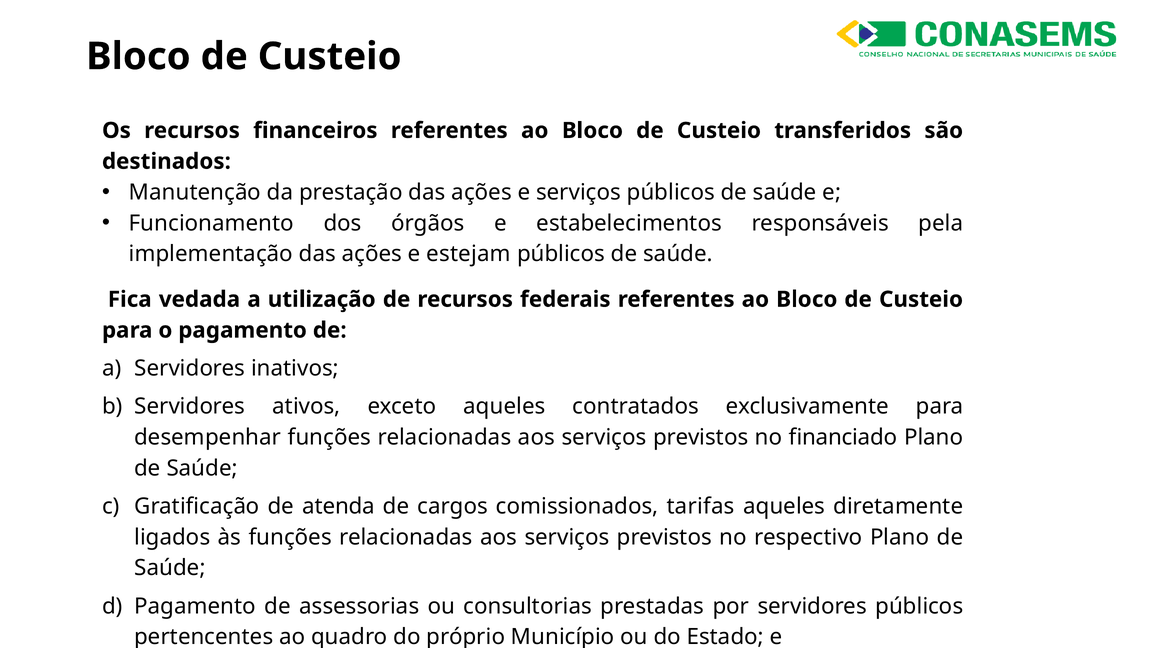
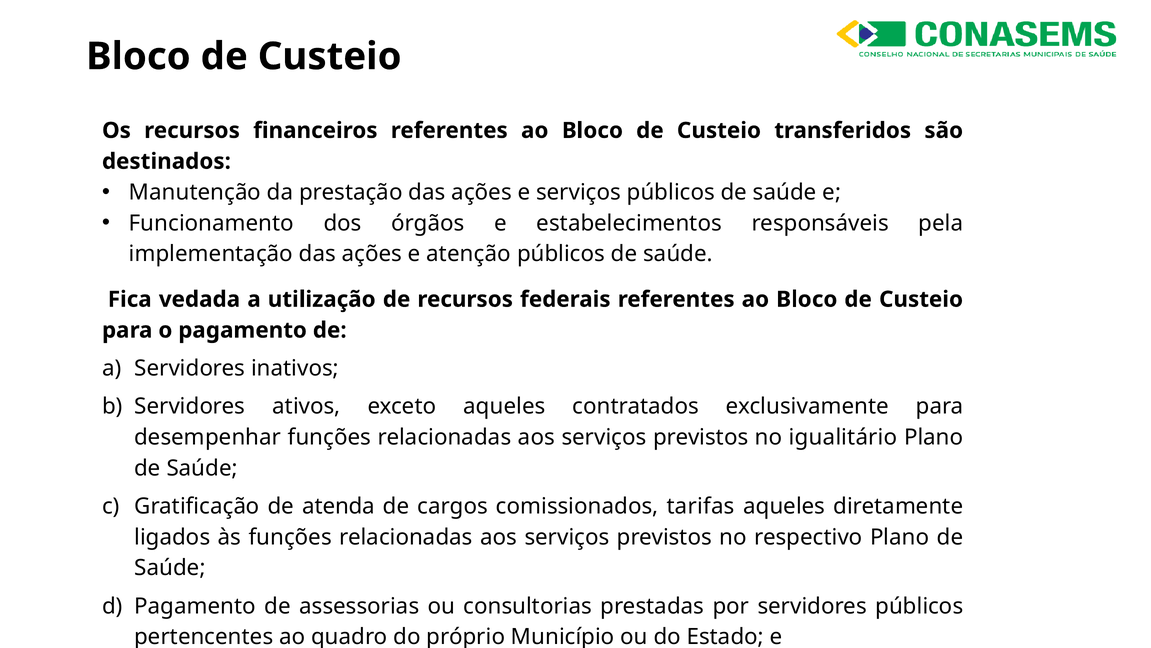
estejam: estejam -> atenção
financiado: financiado -> igualitário
